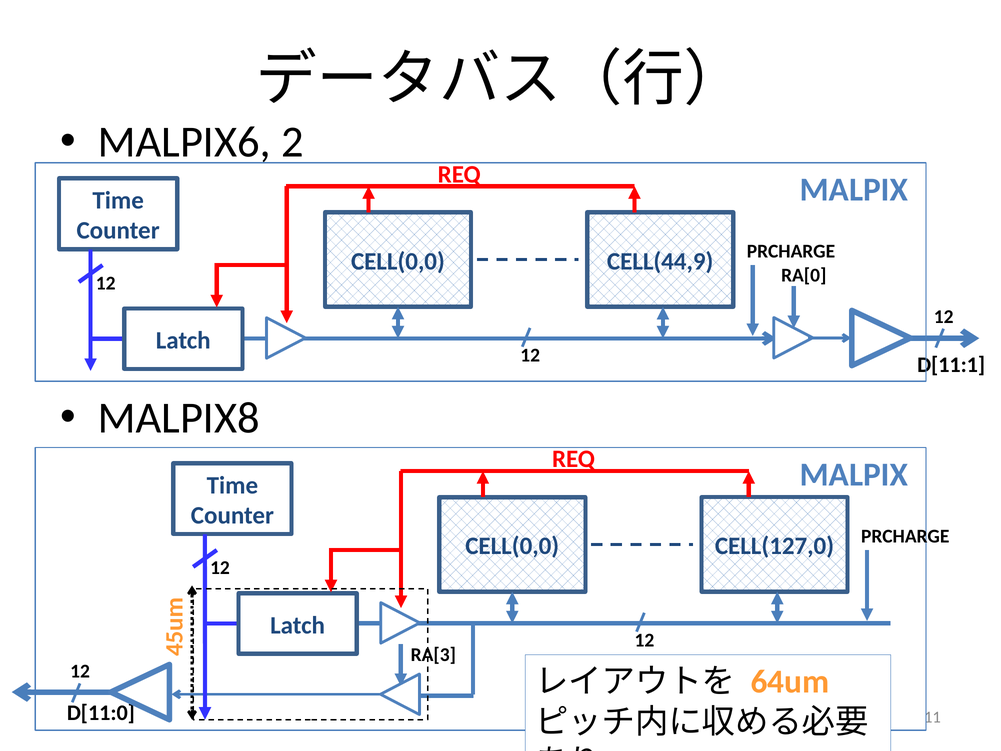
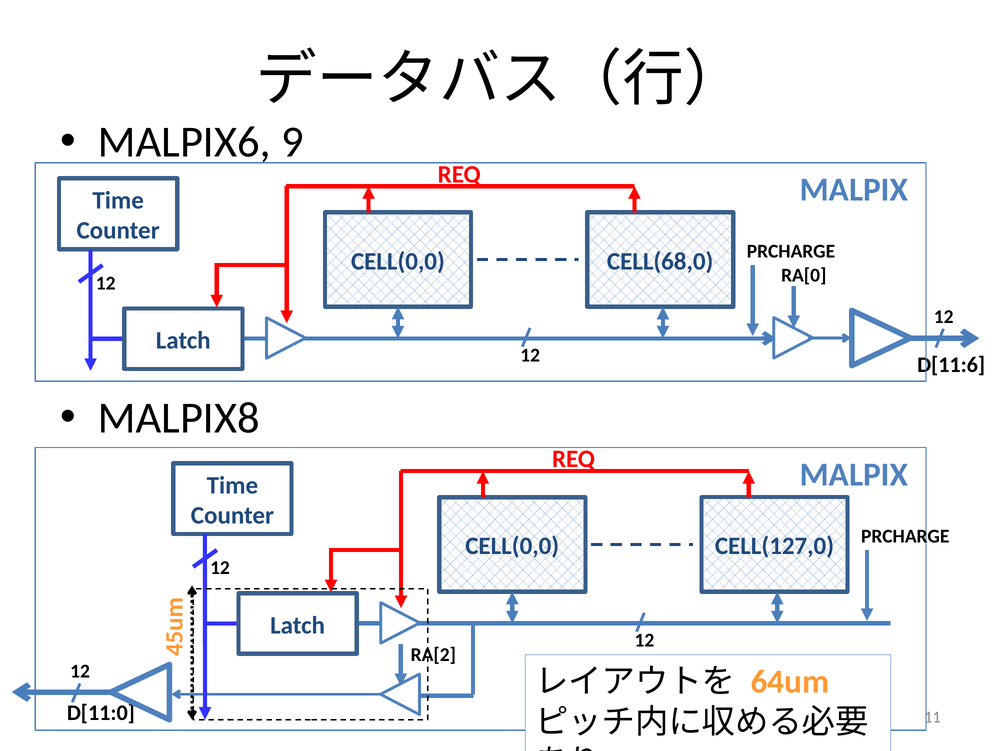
2: 2 -> 9
CELL(44,9: CELL(44,9 -> CELL(68,0
D[11:1: D[11:1 -> D[11:6
RA[3: RA[3 -> RA[2
